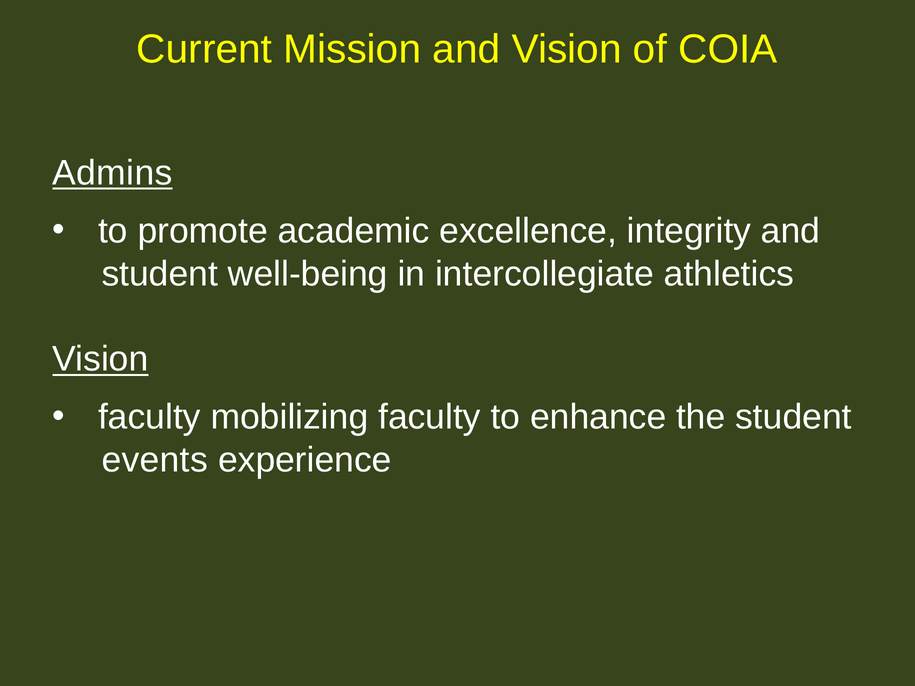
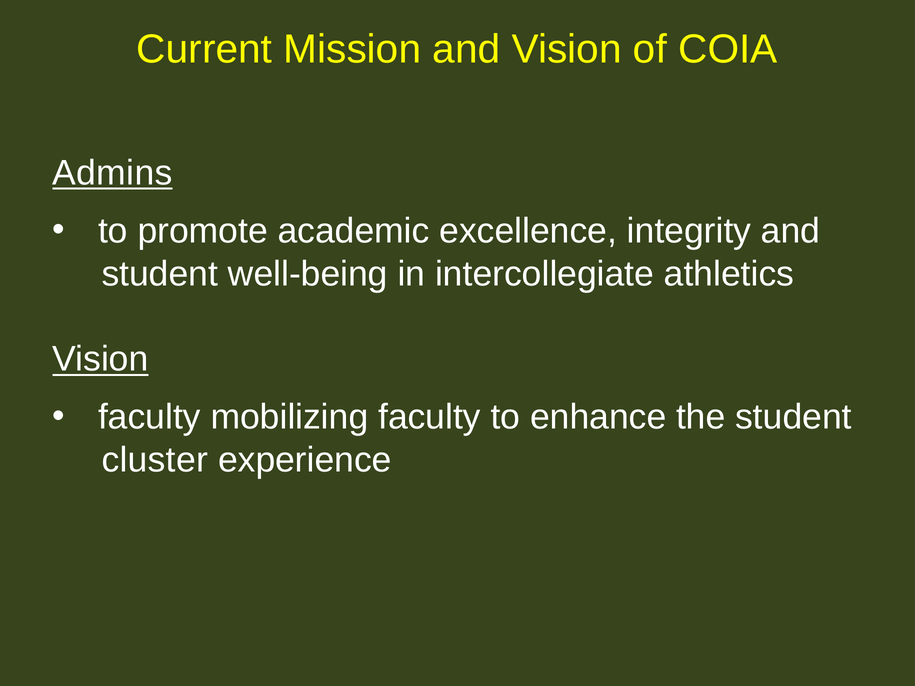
events: events -> cluster
